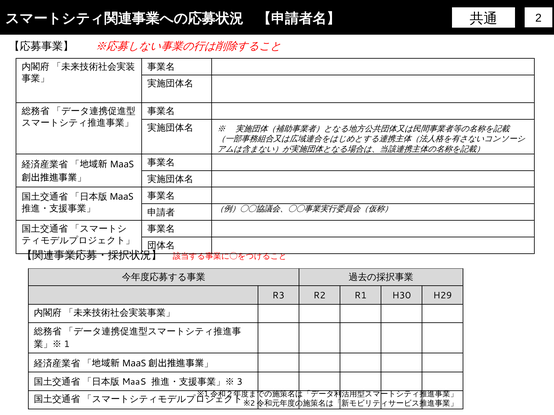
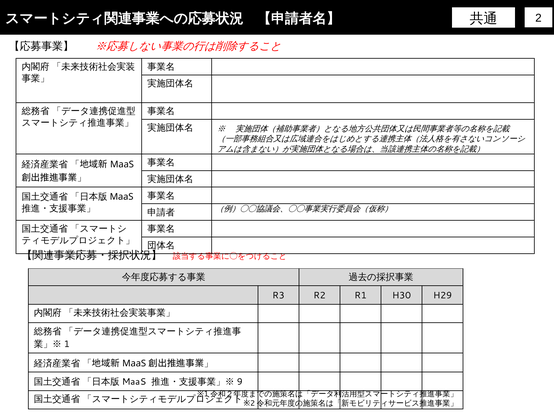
3: 3 -> 9
